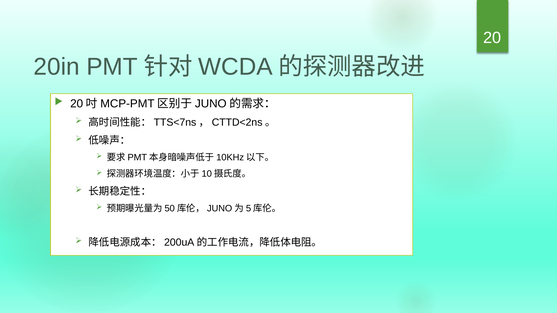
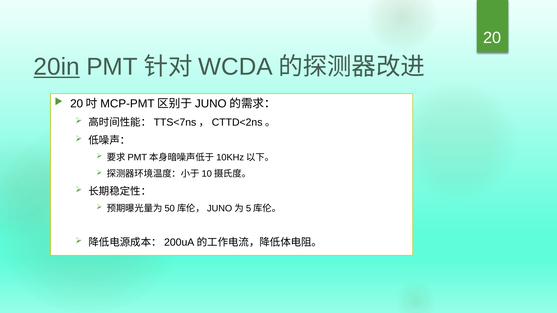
20in underline: none -> present
